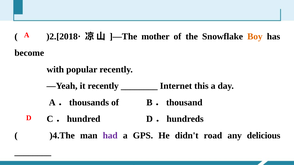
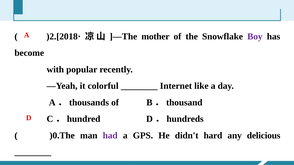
Boy colour: orange -> purple
it recently: recently -> colorful
this: this -> like
)4.The: )4.The -> )0.The
road: road -> hard
